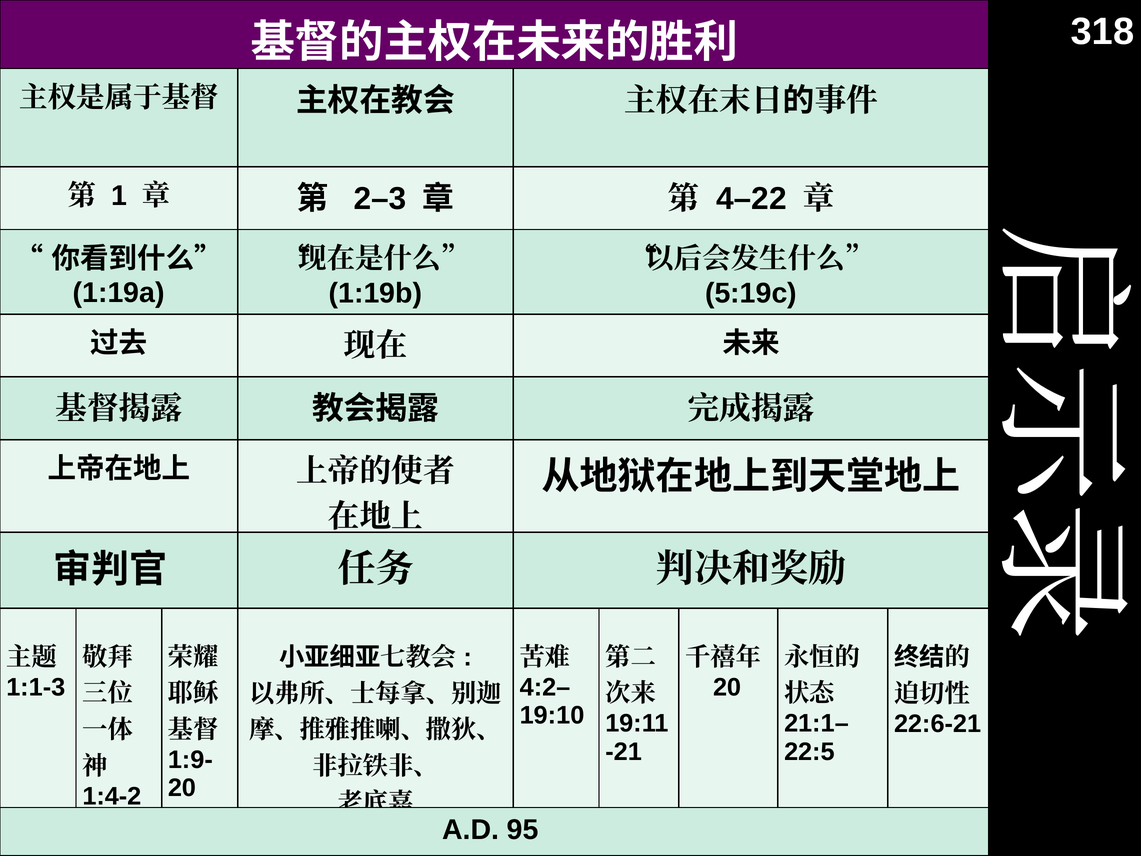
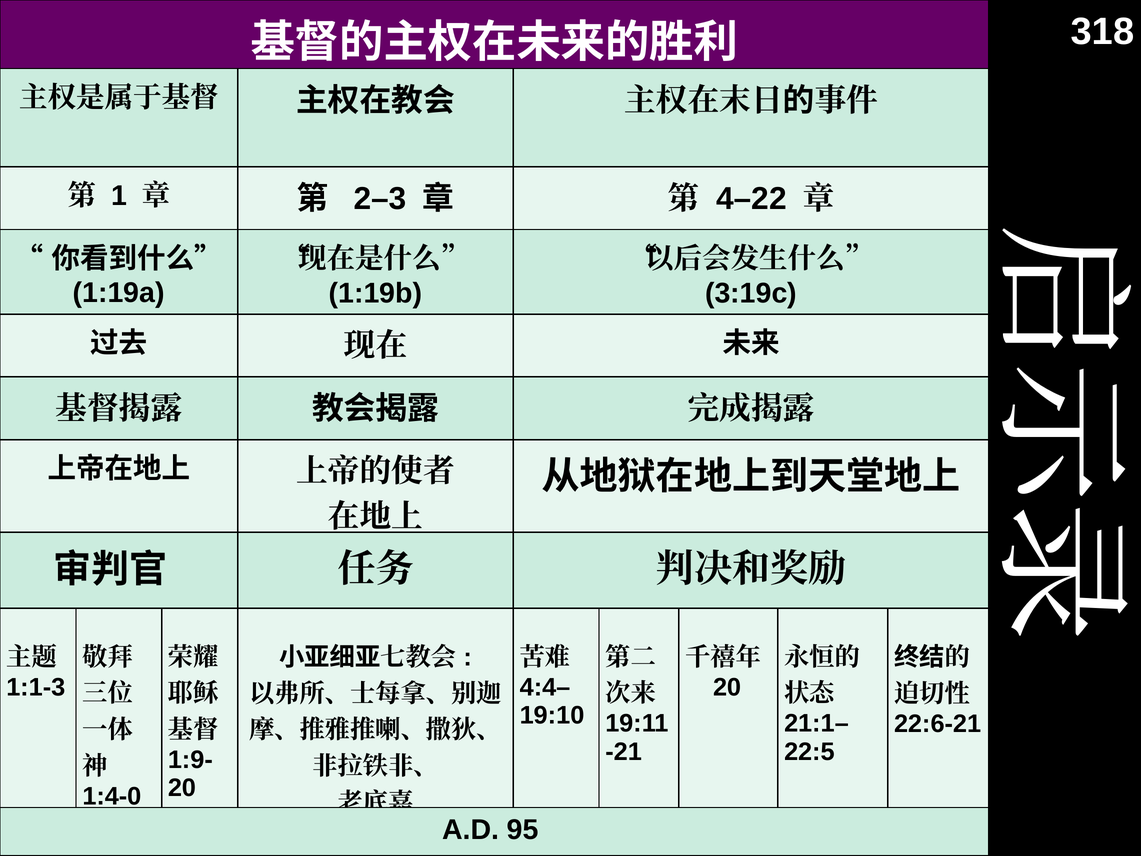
5:19c: 5:19c -> 3:19c
4:2–: 4:2– -> 4:4–
1:4-2: 1:4-2 -> 1:4-0
